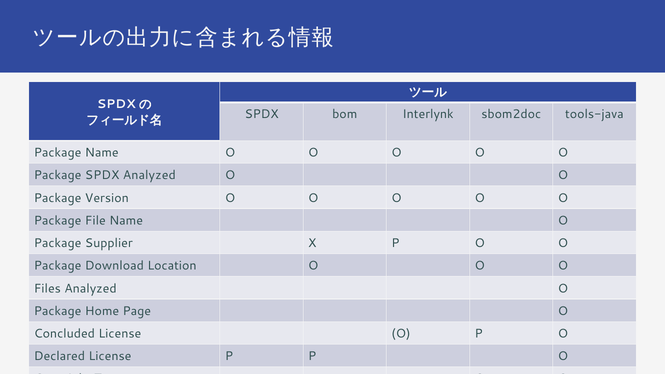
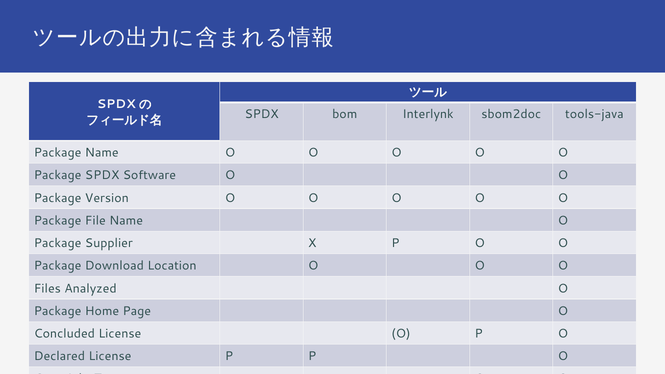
SPDX Analyzed: Analyzed -> Software
